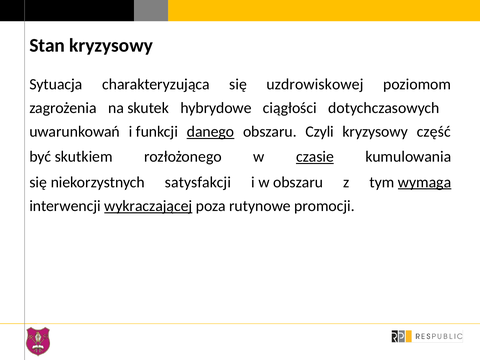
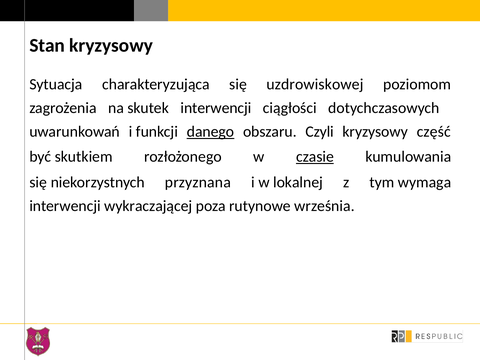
skutek hybrydowe: hybrydowe -> interwencji
satysfakcji: satysfakcji -> przyznana
w obszaru: obszaru -> lokalnej
wymaga underline: present -> none
wykraczającej underline: present -> none
promocji: promocji -> września
